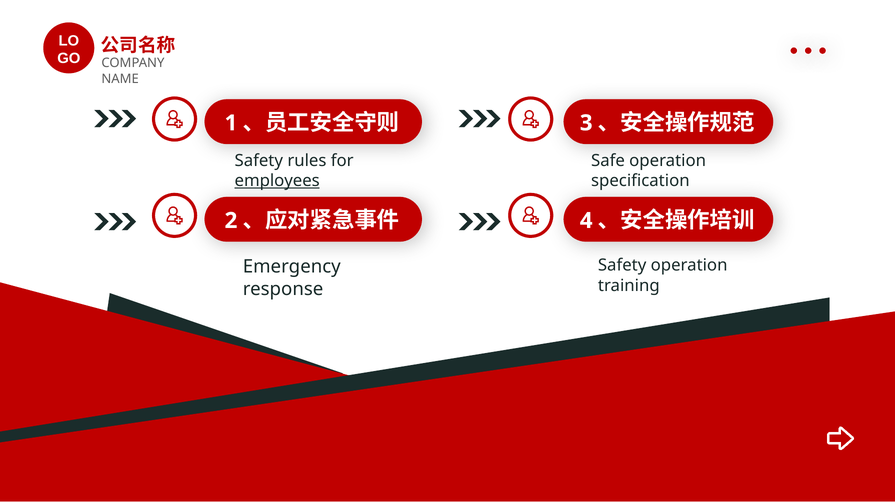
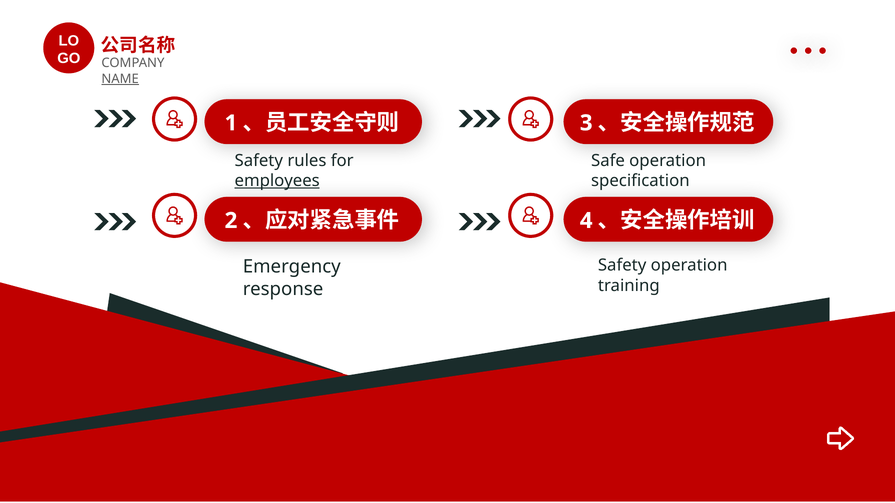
NAME underline: none -> present
